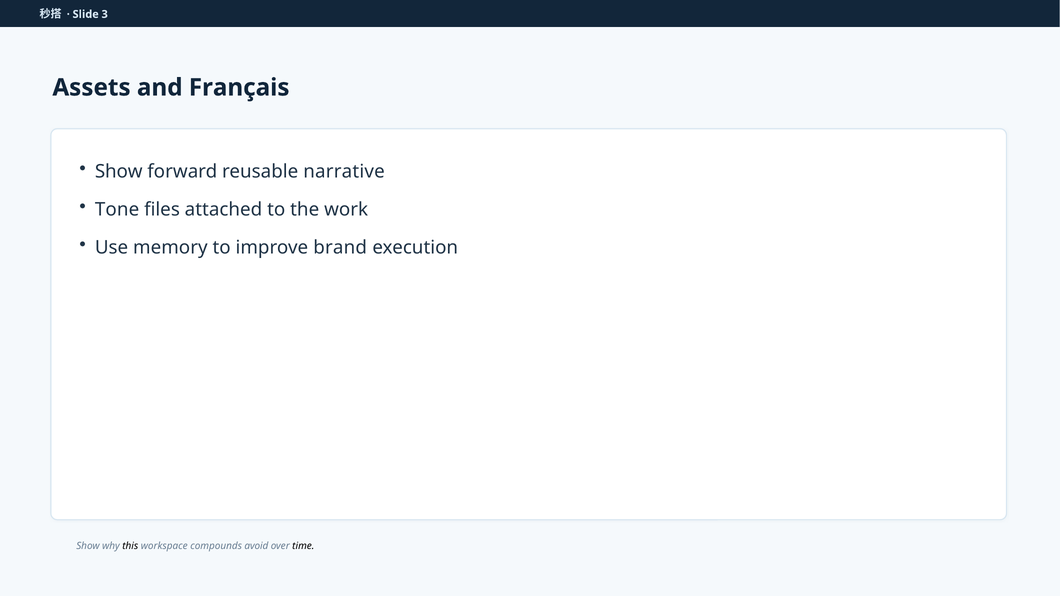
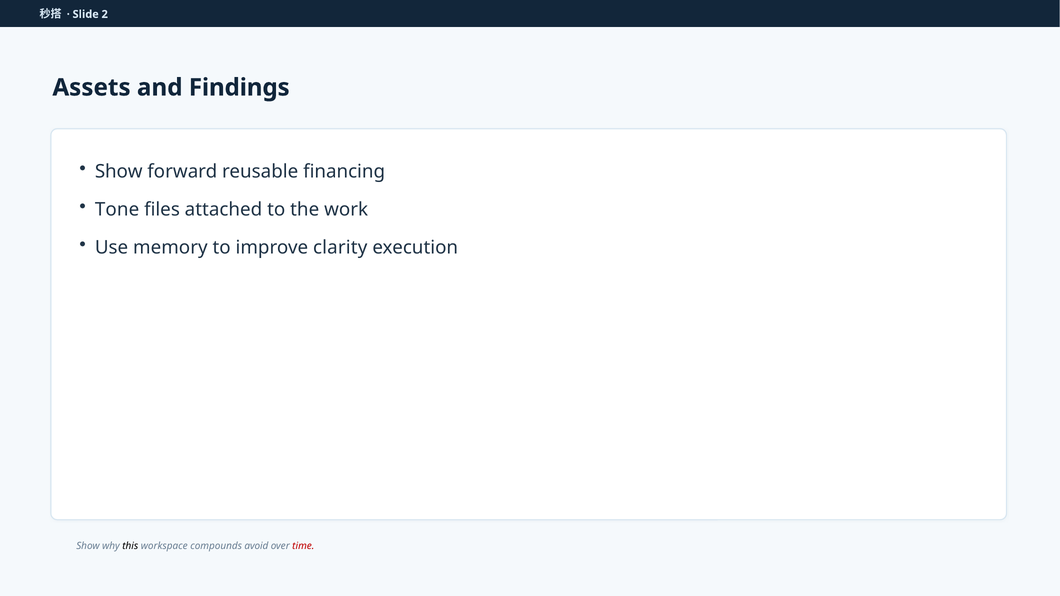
3: 3 -> 2
Français: Français -> Findings
narrative: narrative -> financing
brand: brand -> clarity
time colour: black -> red
